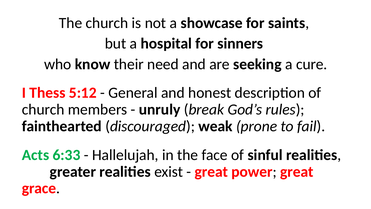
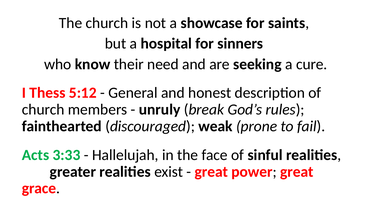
6:33: 6:33 -> 3:33
